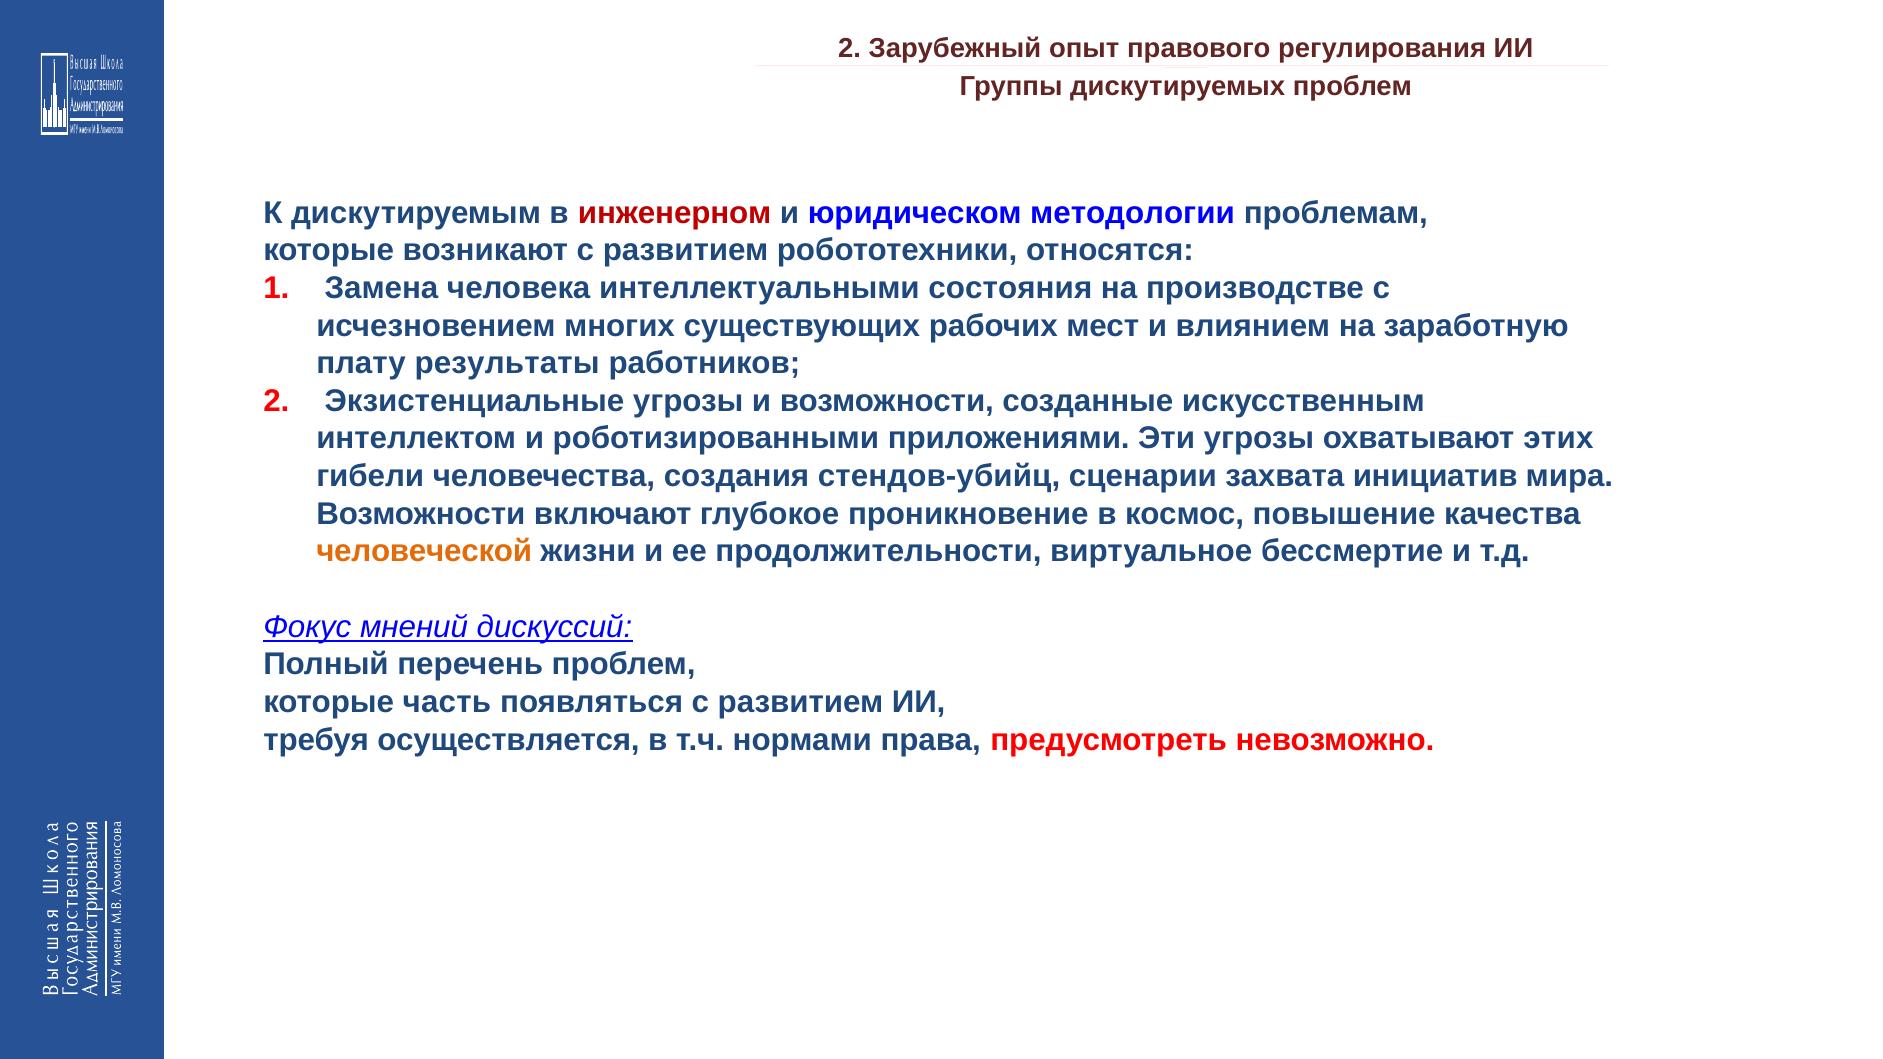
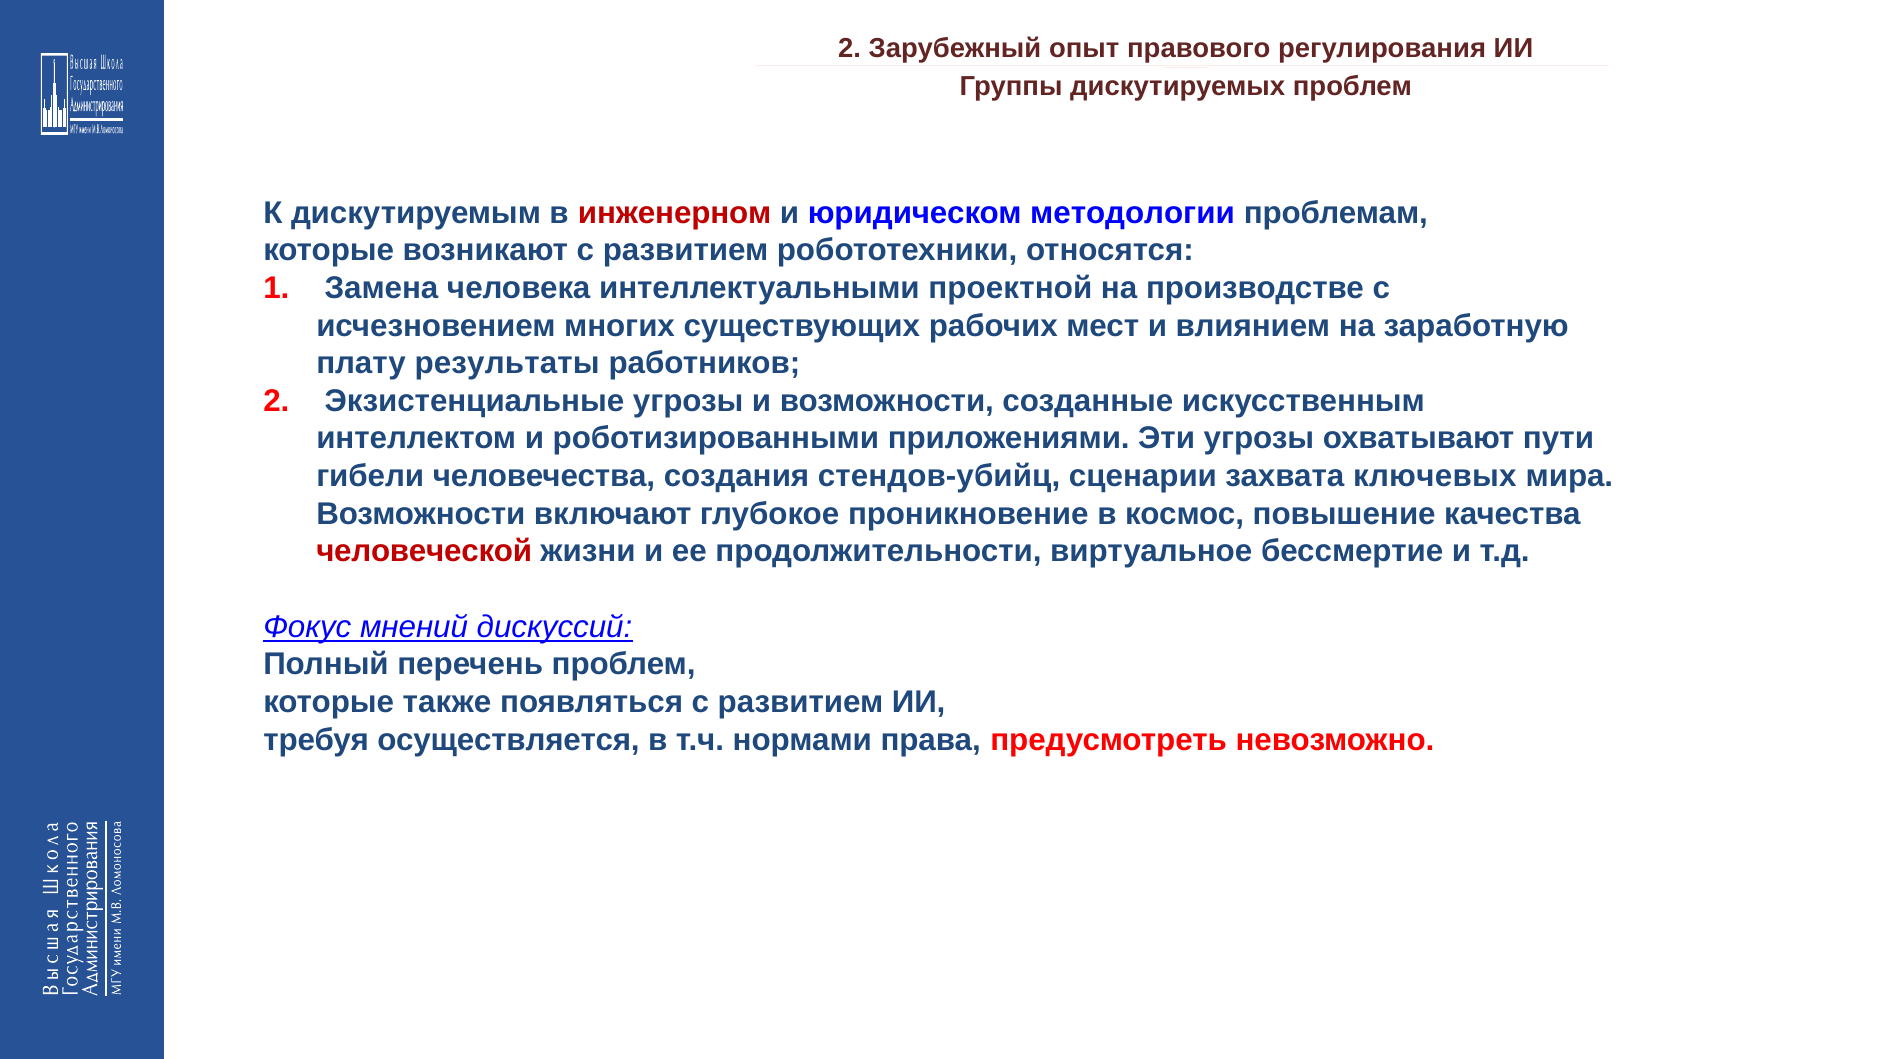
состояния: состояния -> проектной
этих: этих -> пути
инициатив: инициатив -> ключевых
человеческой colour: orange -> red
часть: часть -> также
